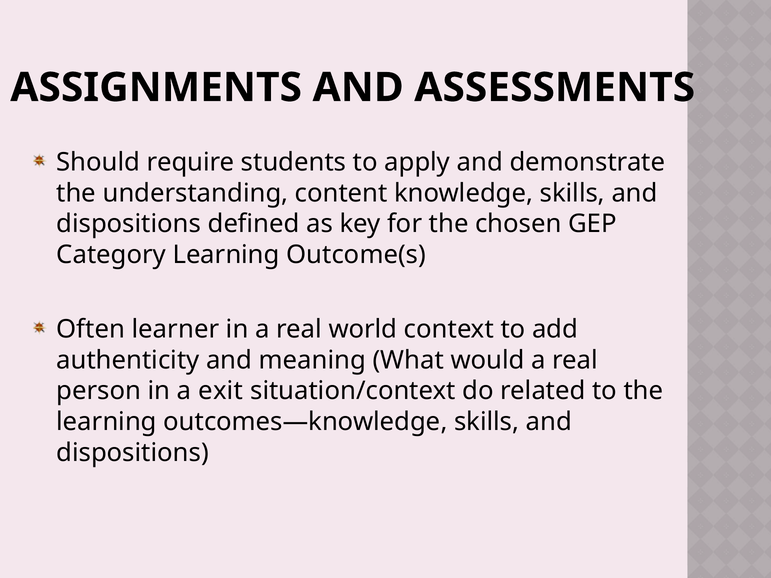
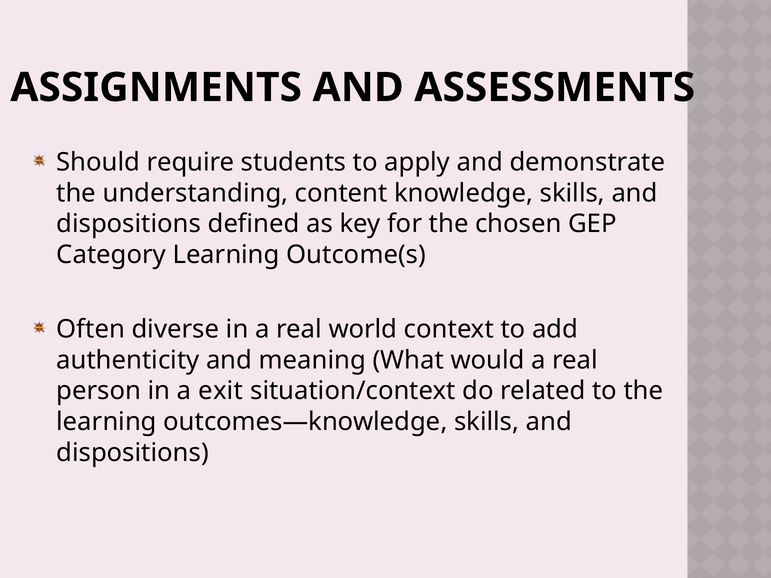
learner: learner -> diverse
